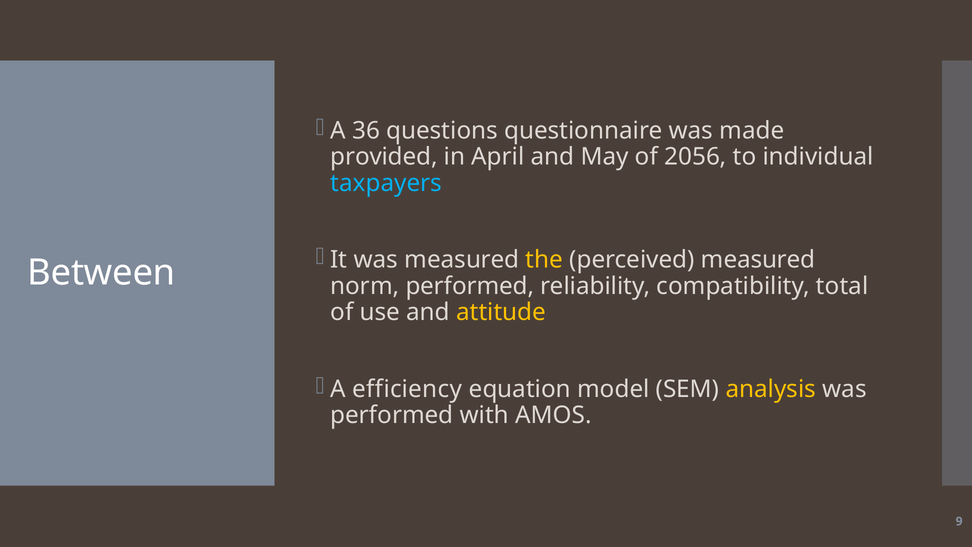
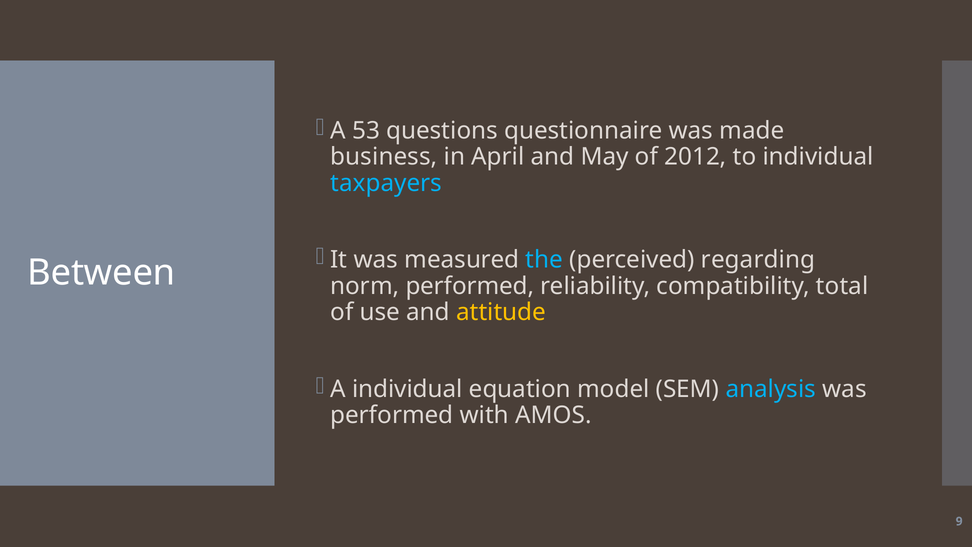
36: 36 -> 53
provided: provided -> business
2056: 2056 -> 2012
the colour: yellow -> light blue
perceived measured: measured -> regarding
A efficiency: efficiency -> individual
analysis colour: yellow -> light blue
